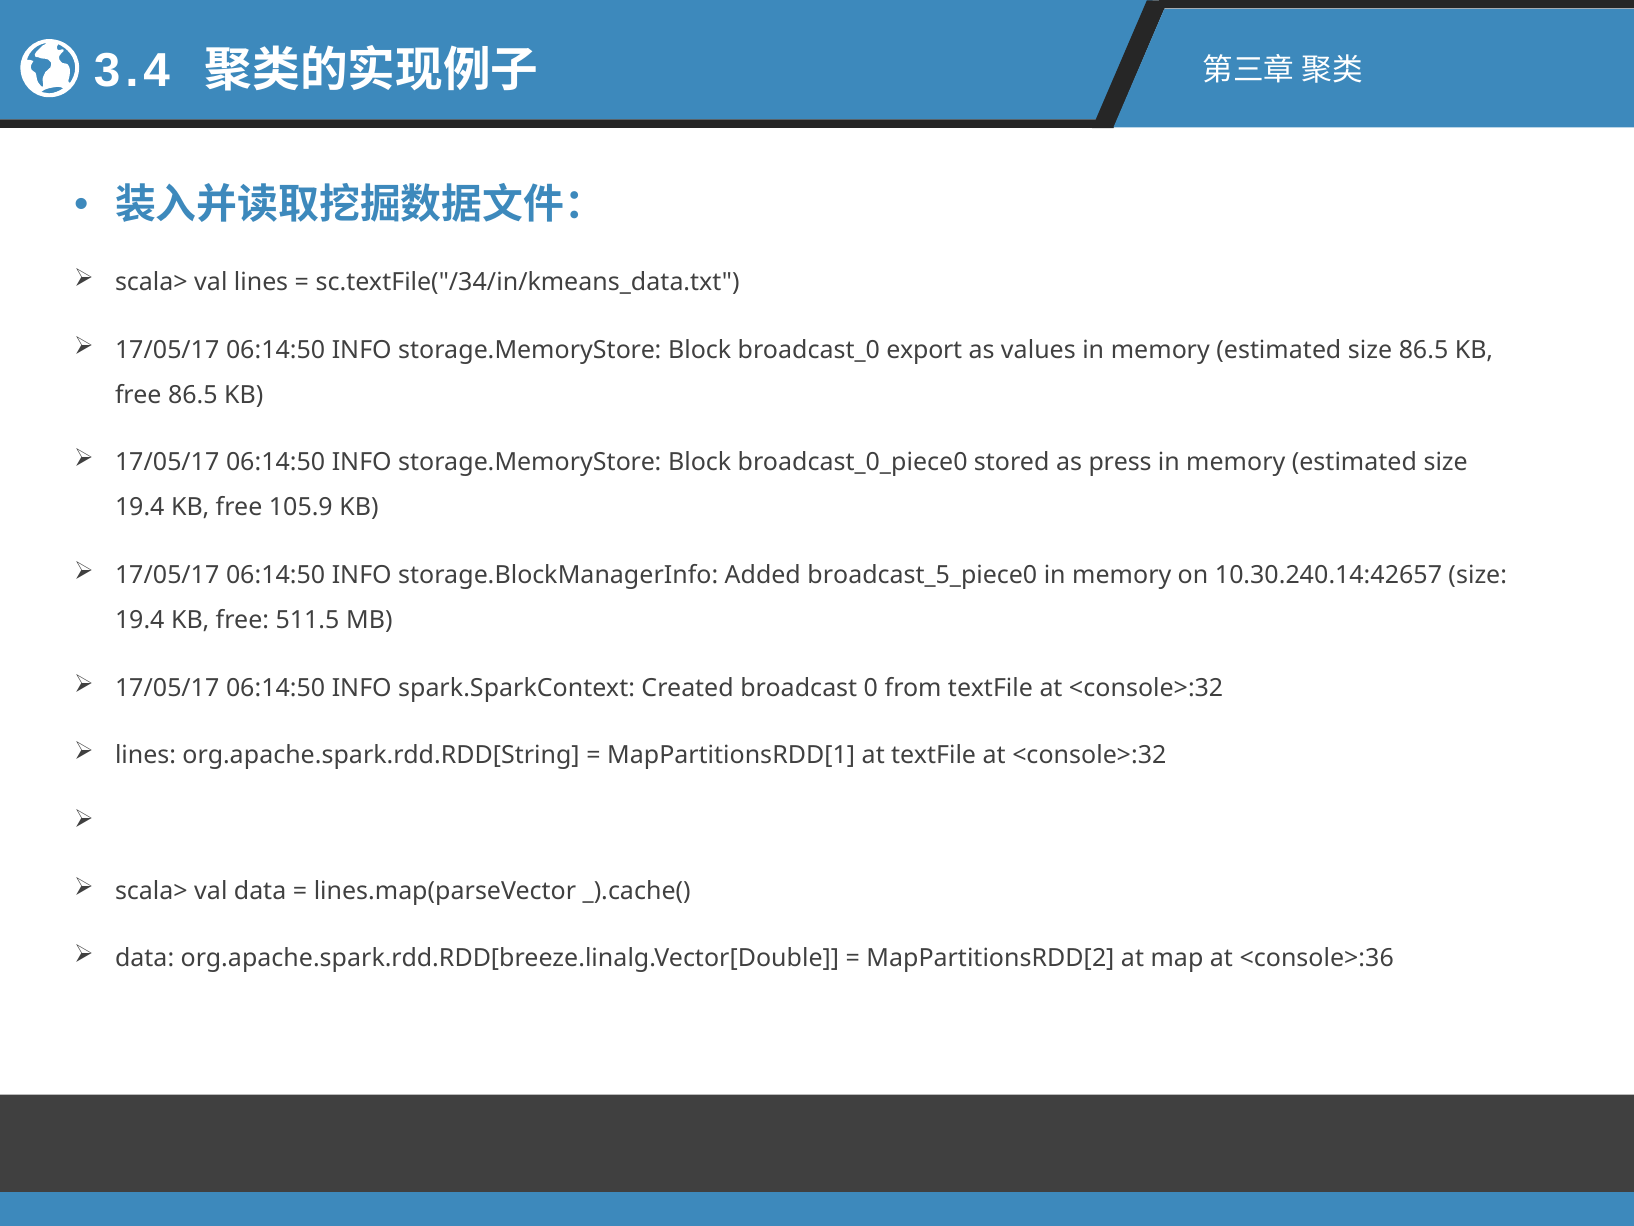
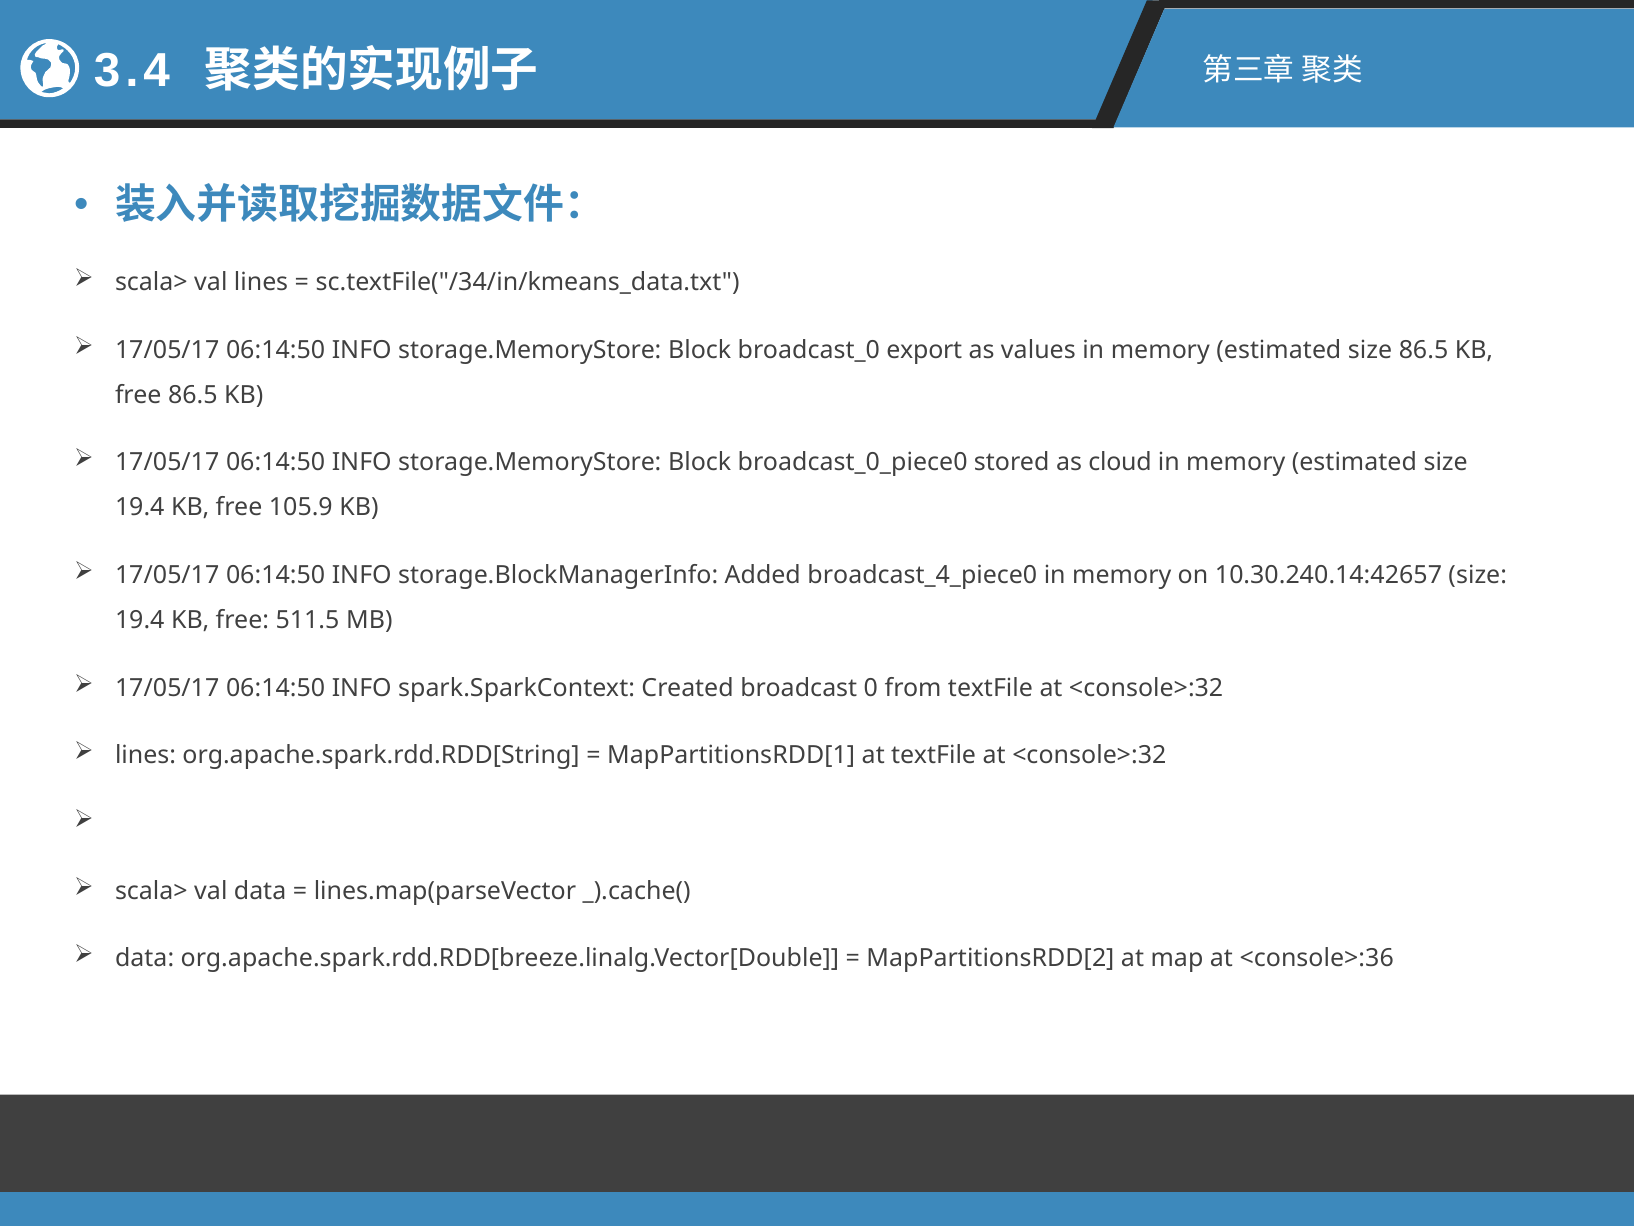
press: press -> cloud
broadcast_5_piece0: broadcast_5_piece0 -> broadcast_4_piece0
